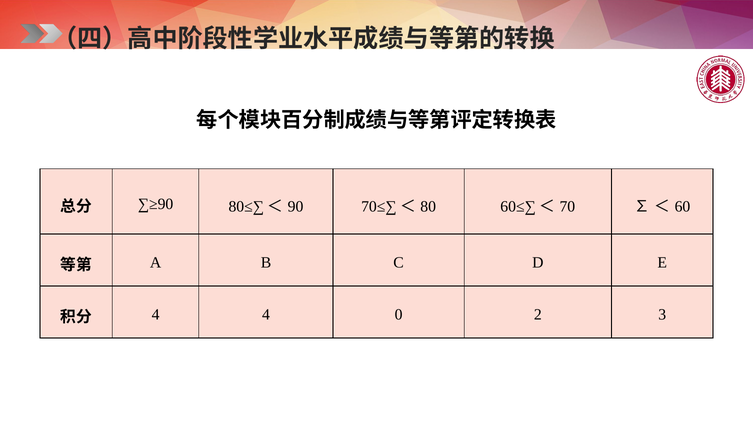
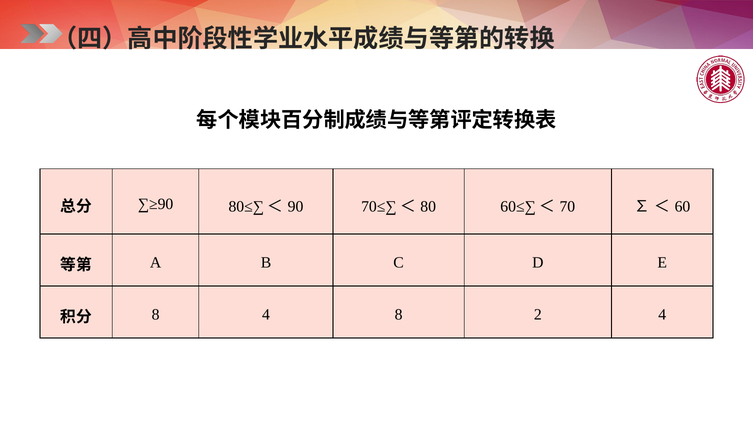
4 at (156, 315): 4 -> 8
4 0: 0 -> 8
2 3: 3 -> 4
